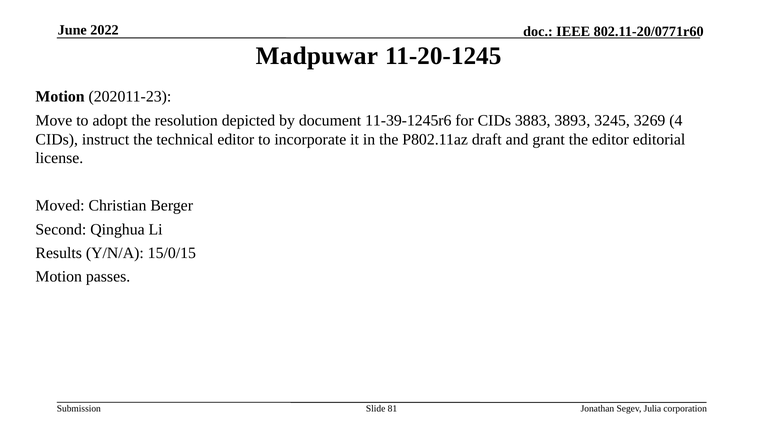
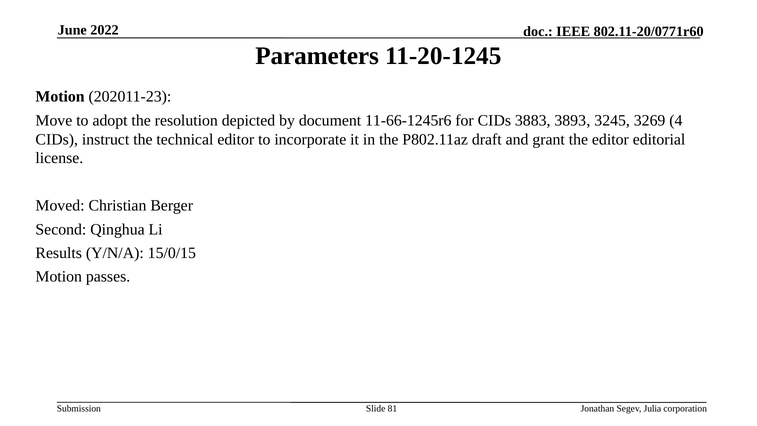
Madpuwar: Madpuwar -> Parameters
11-39-1245r6: 11-39-1245r6 -> 11-66-1245r6
